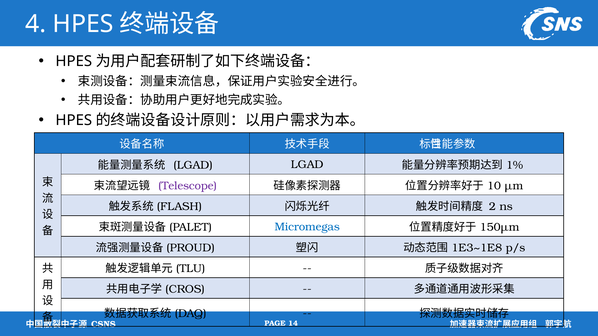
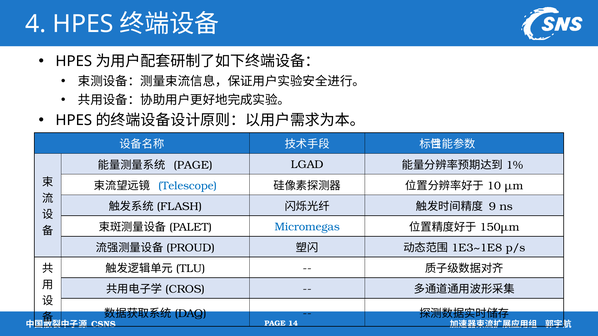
LGAD at (193, 165): LGAD -> PAGE
Telescope colour: purple -> blue
2: 2 -> 9
